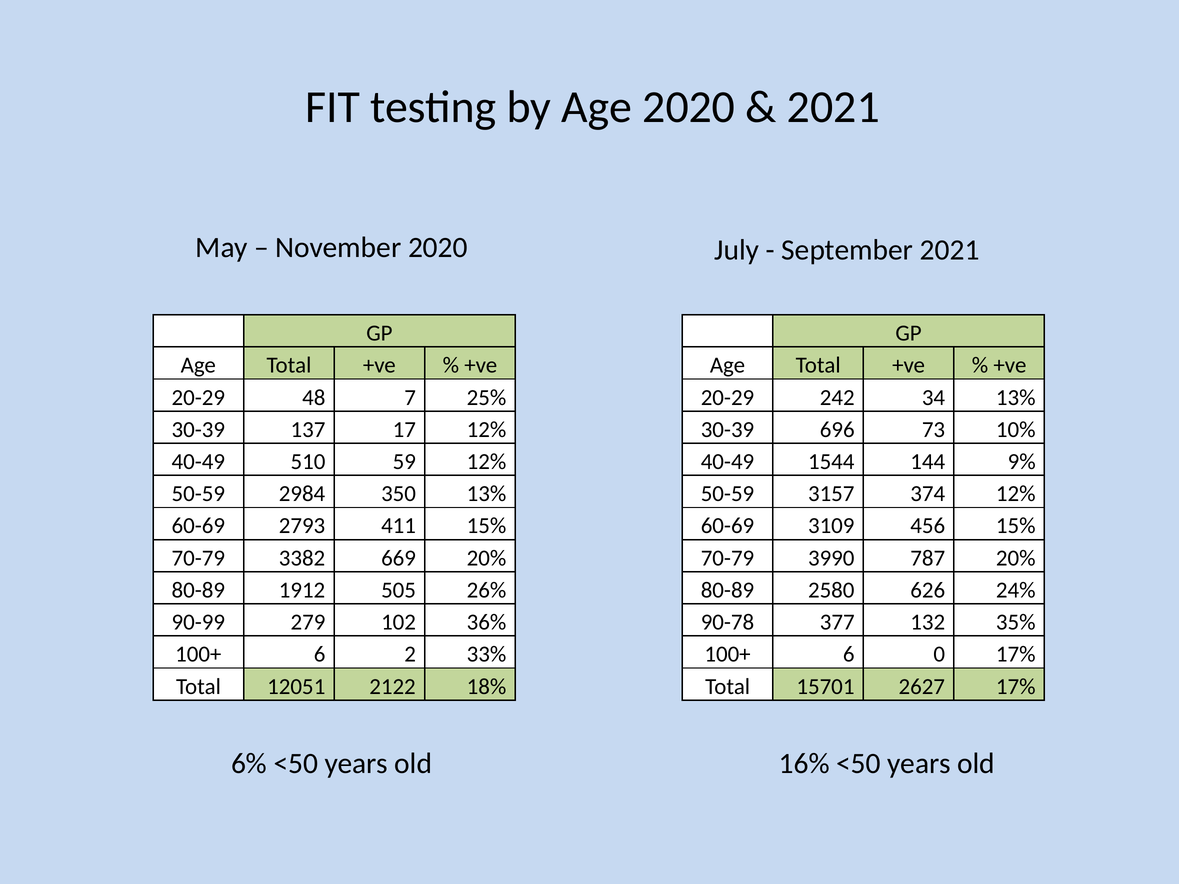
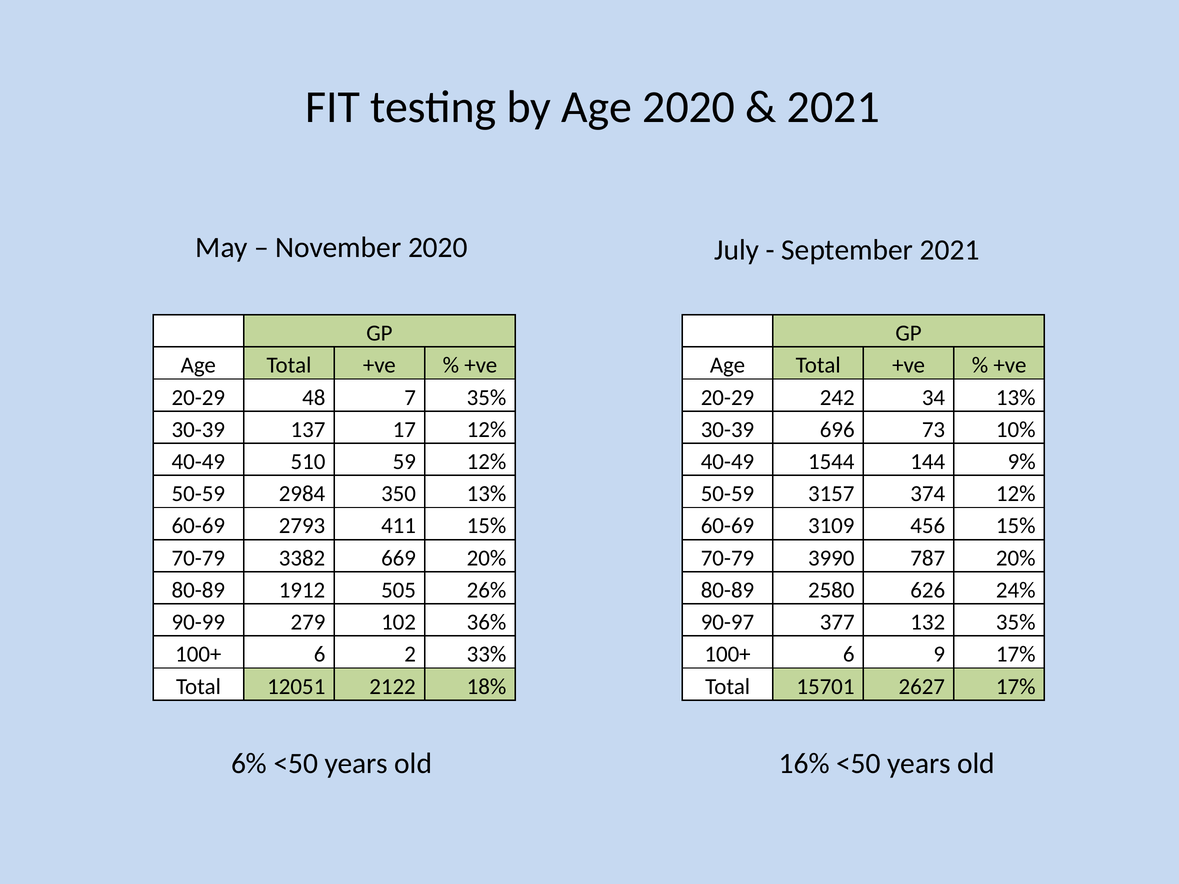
7 25%: 25% -> 35%
90-78: 90-78 -> 90-97
0: 0 -> 9
